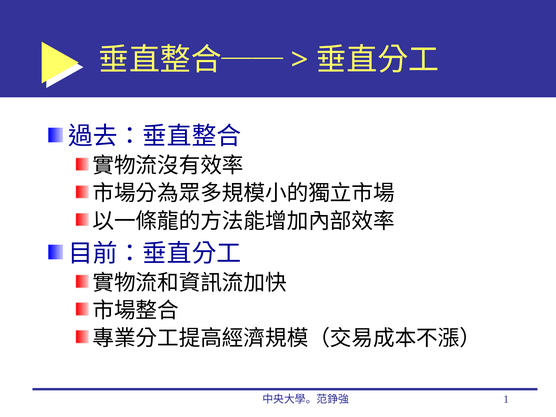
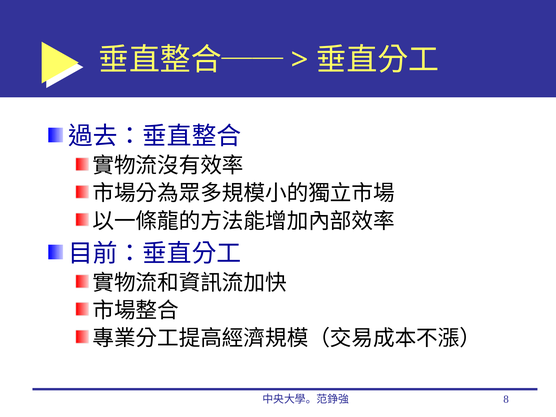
1: 1 -> 8
